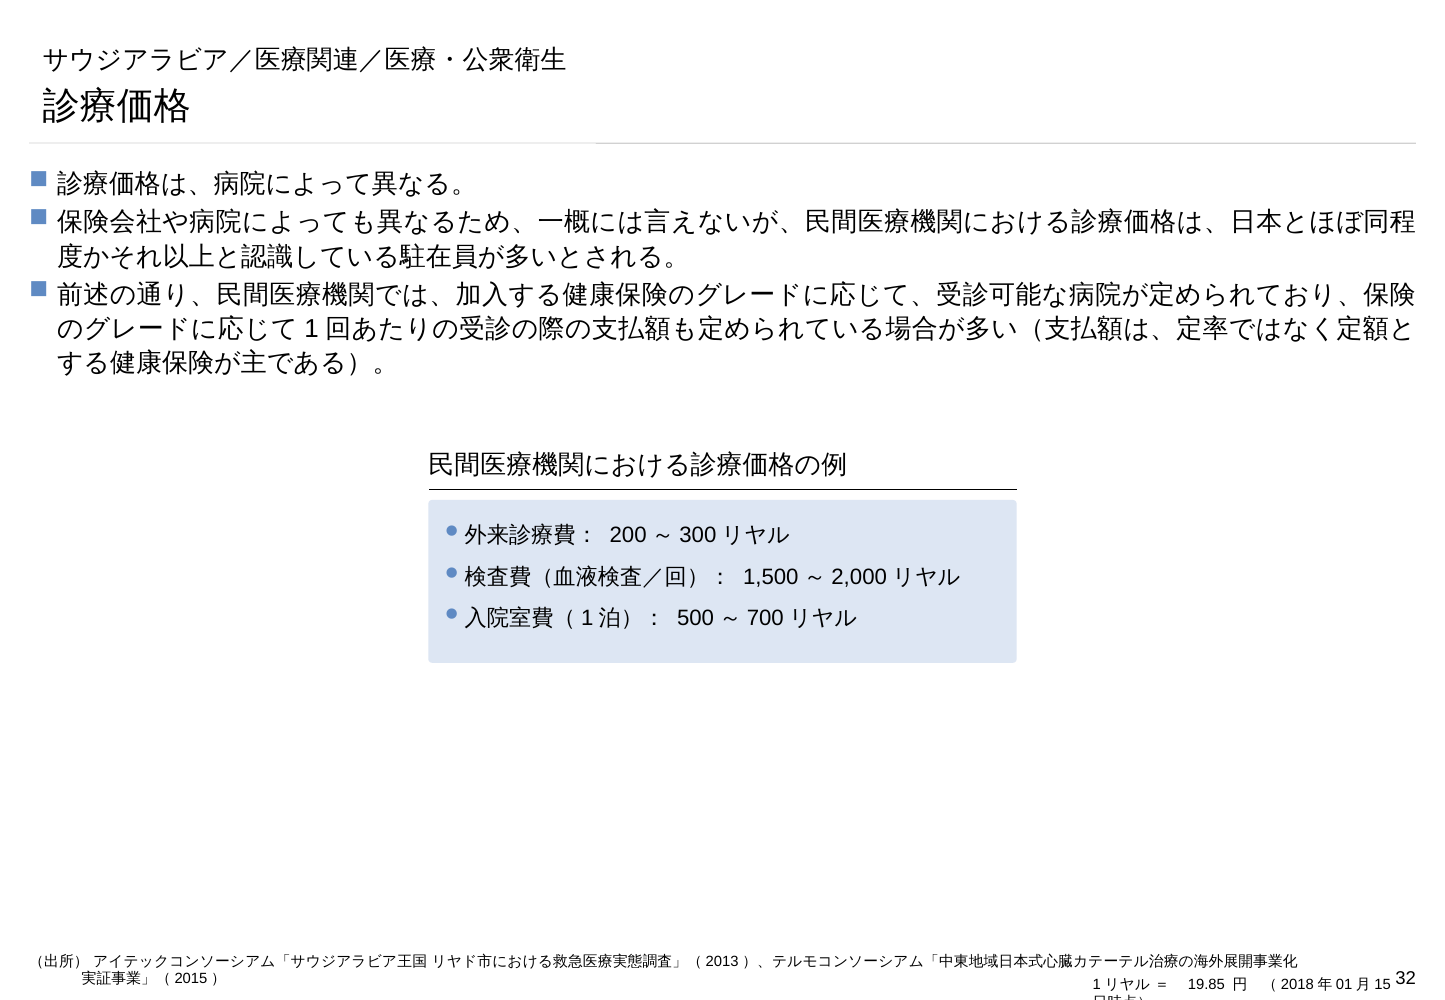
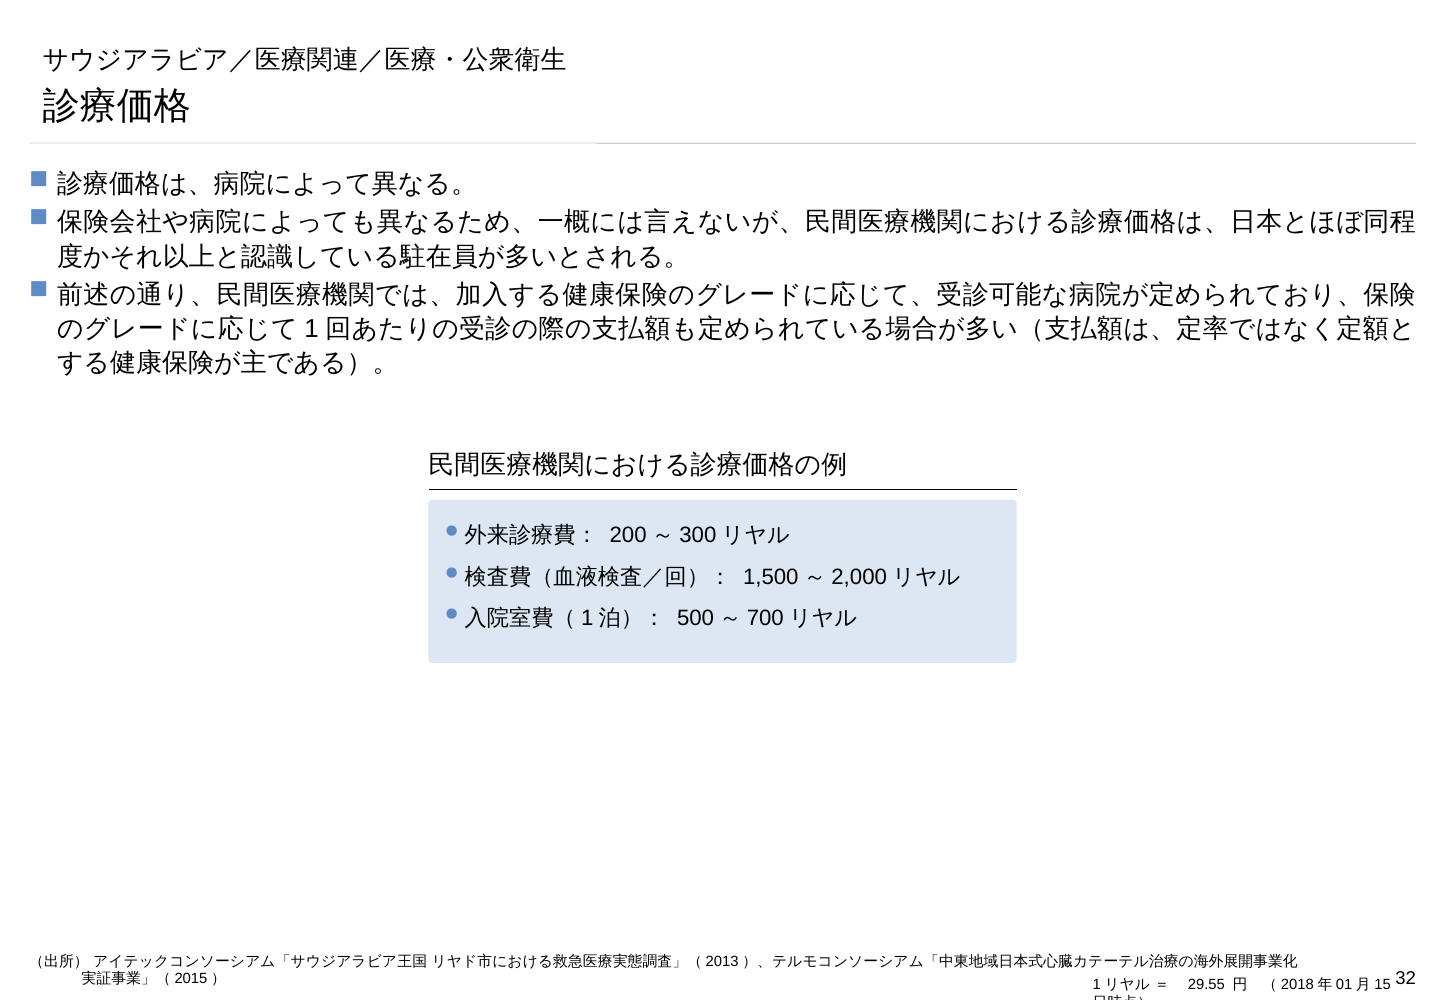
19.85: 19.85 -> 29.55
